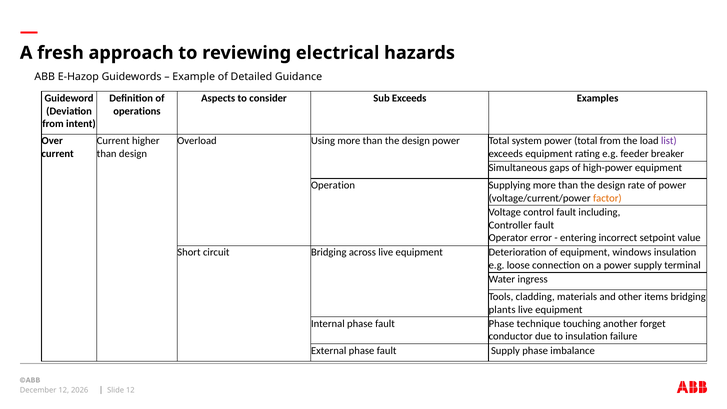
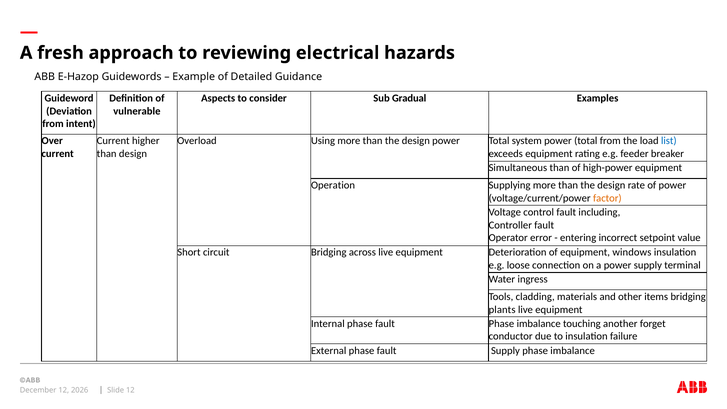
Sub Exceeds: Exceeds -> Gradual
operations: operations -> vulnerable
list colour: purple -> blue
Simultaneous gaps: gaps -> than
fault Phase technique: technique -> imbalance
